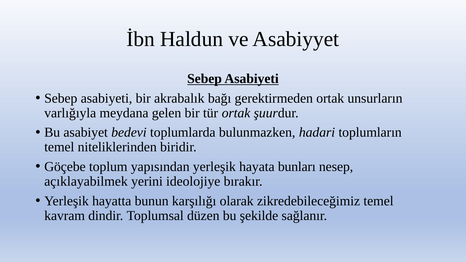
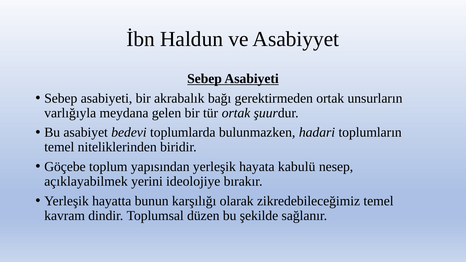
bunları: bunları -> kabulü
